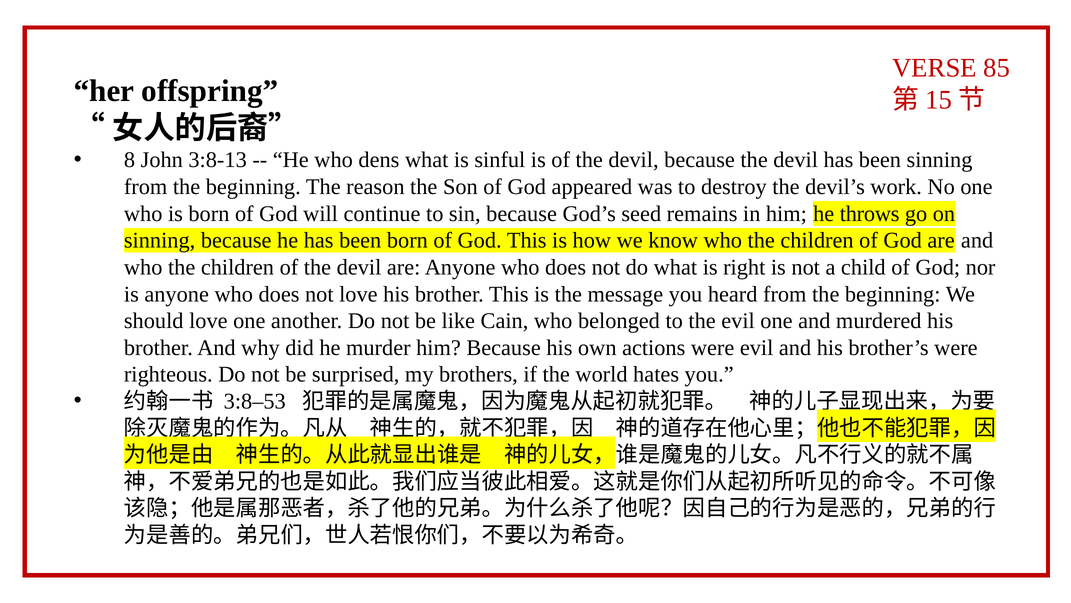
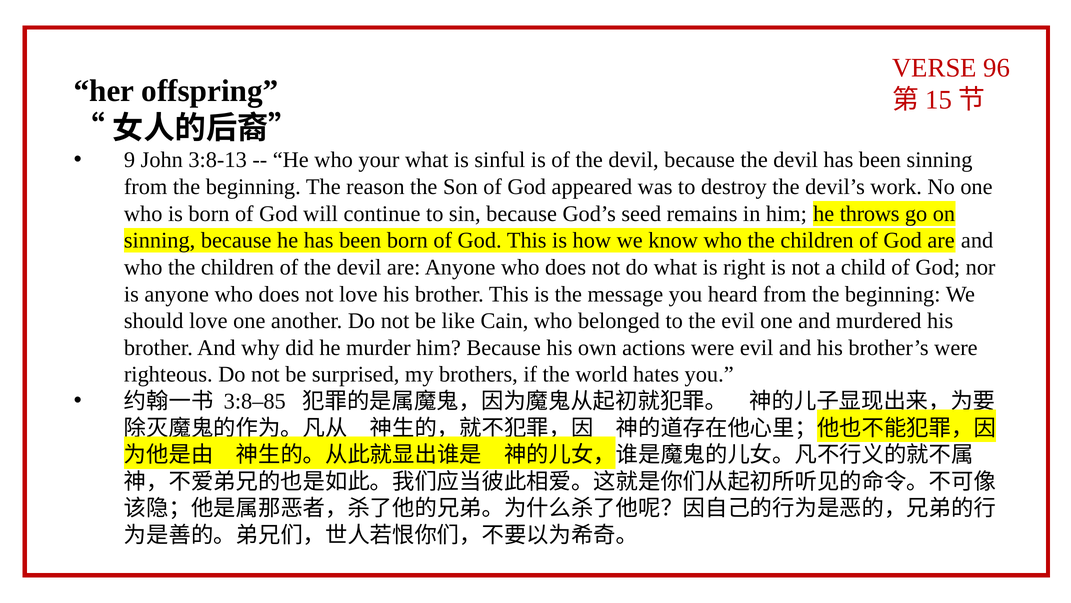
85: 85 -> 96
8: 8 -> 9
dens: dens -> your
3:8–53: 3:8–53 -> 3:8–85
